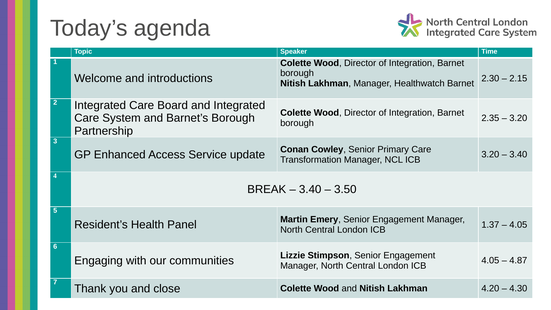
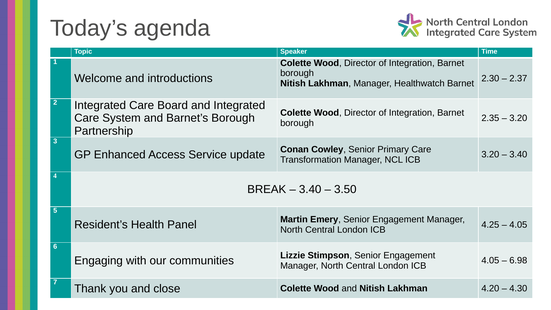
2.15: 2.15 -> 2.37
1.37: 1.37 -> 4.25
4.87: 4.87 -> 6.98
